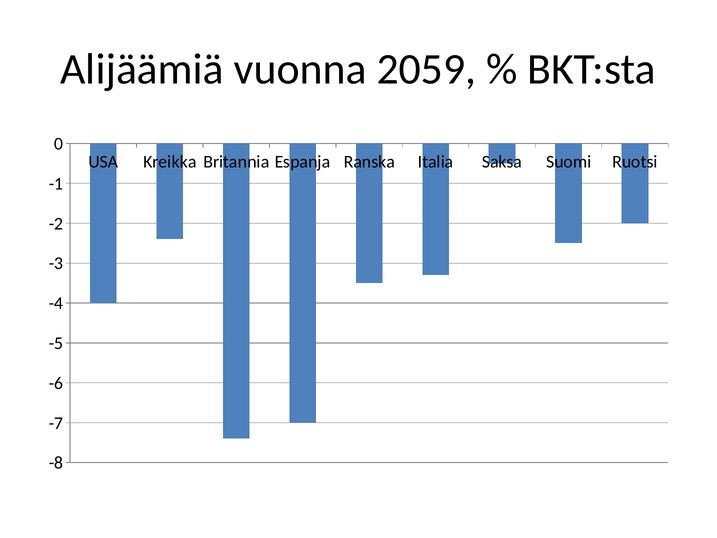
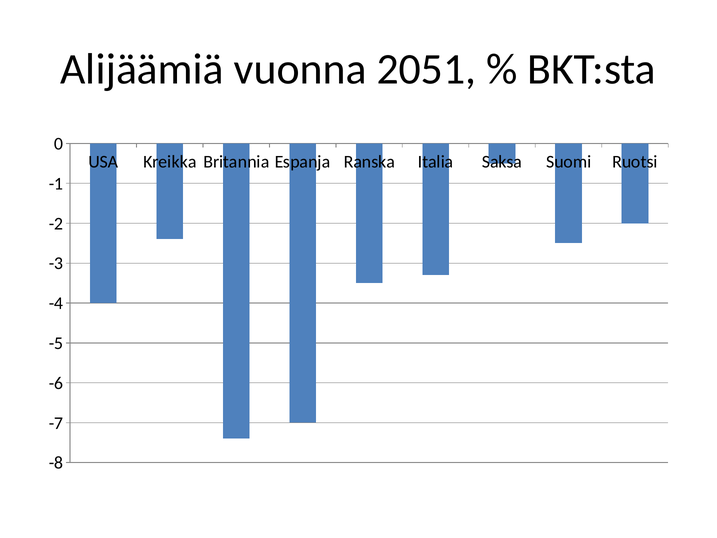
2059: 2059 -> 2051
